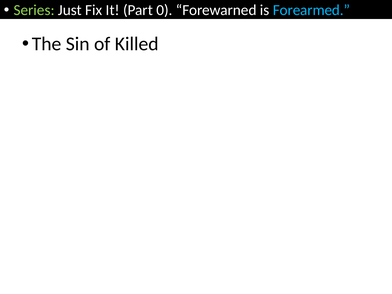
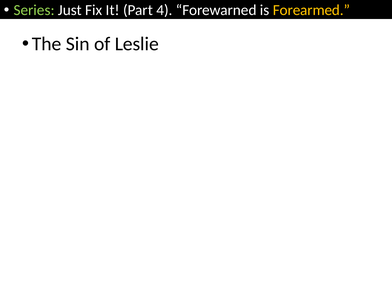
0: 0 -> 4
Forearmed colour: light blue -> yellow
Killed: Killed -> Leslie
